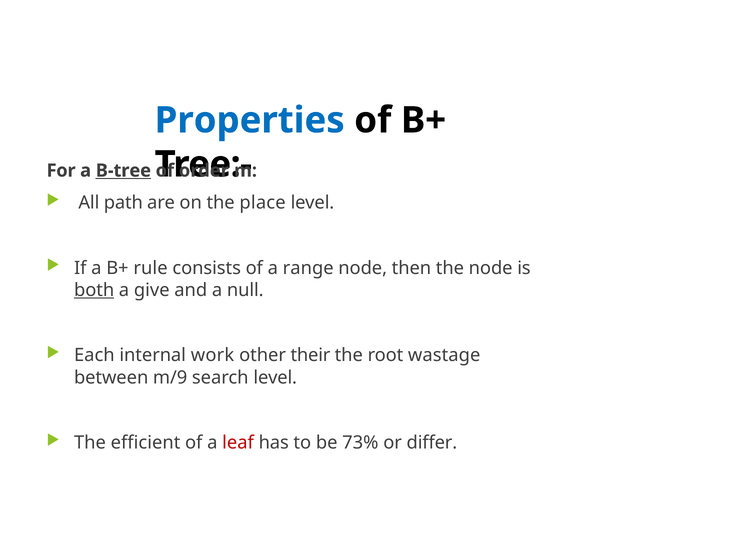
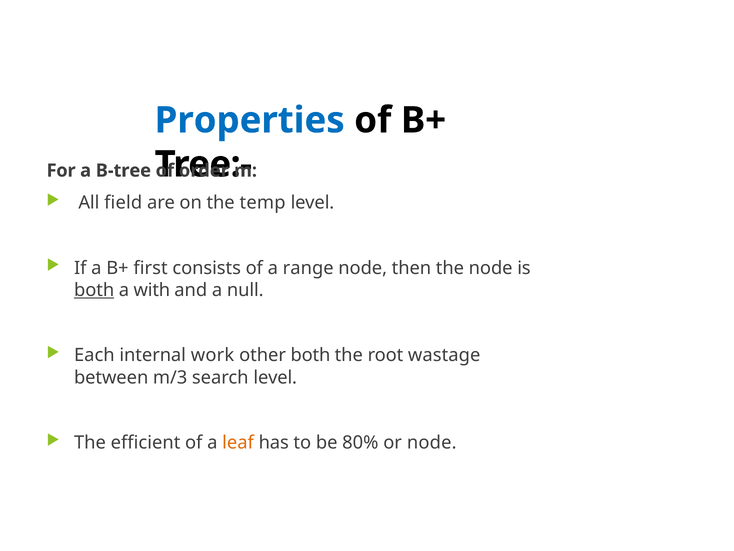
B-tree underline: present -> none
path: path -> field
place: place -> temp
rule: rule -> first
give: give -> with
other their: their -> both
m/9: m/9 -> m/3
leaf colour: red -> orange
73%: 73% -> 80%
or differ: differ -> node
